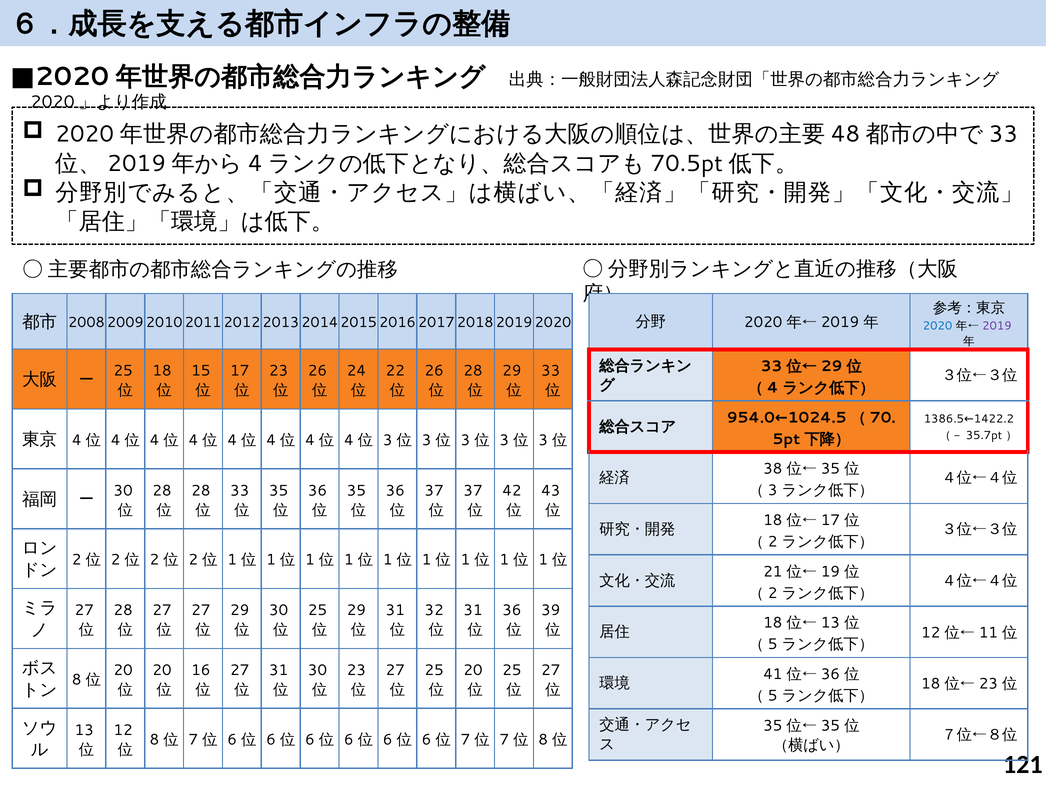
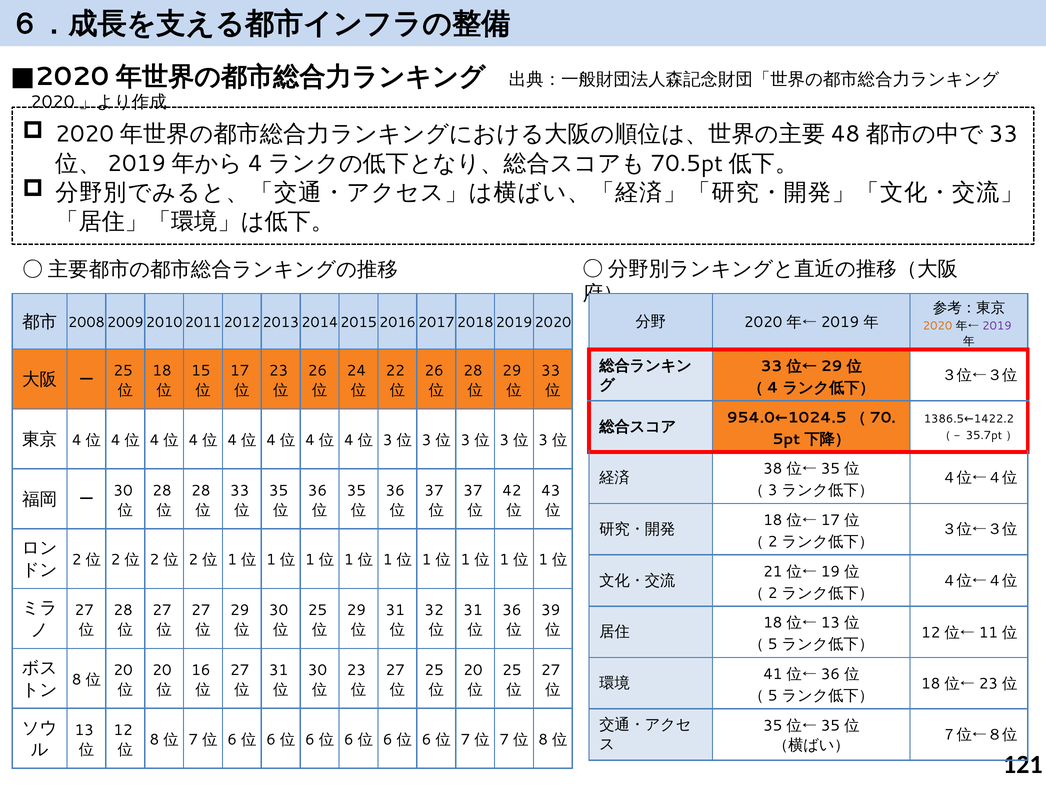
2020 at (938, 326) colour: blue -> orange
